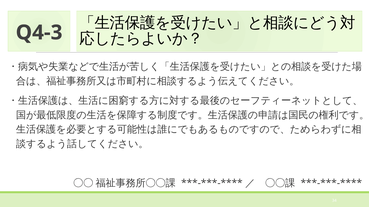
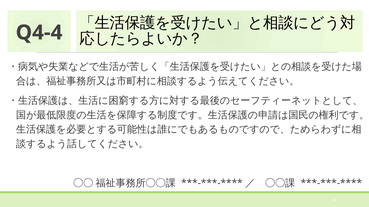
Q4-3: Q4-3 -> Q4-4
